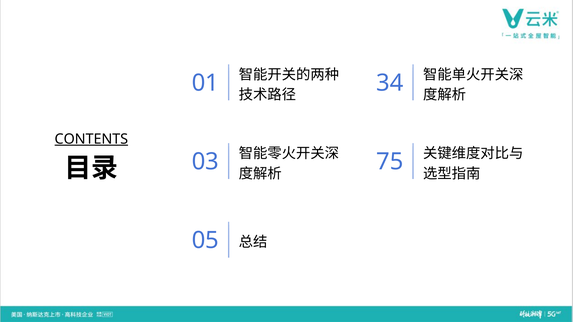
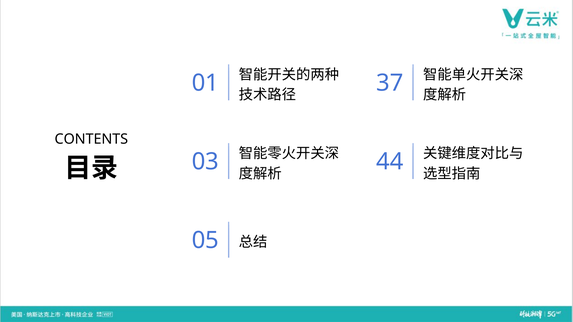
34: 34 -> 37
CONTENTS underline: present -> none
75: 75 -> 44
